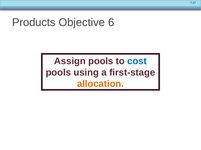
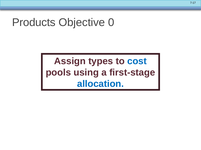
6: 6 -> 0
Assign pools: pools -> types
allocation colour: orange -> blue
